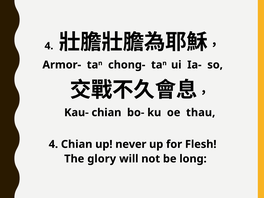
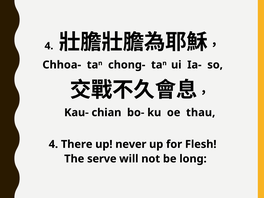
Armor-: Armor- -> Chhoa-
4 Chian: Chian -> There
glory: glory -> serve
